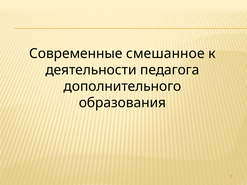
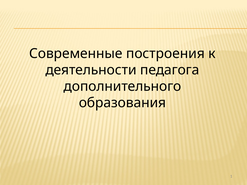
смешанное: смешанное -> построения
